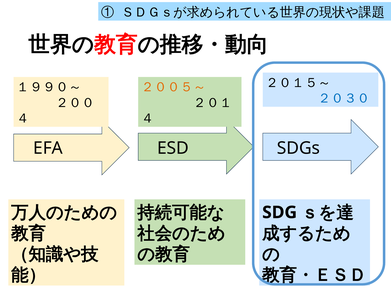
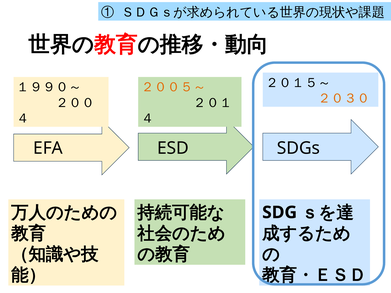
２０３０ colour: blue -> orange
